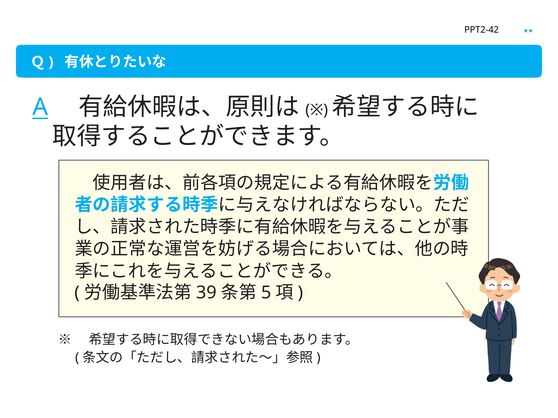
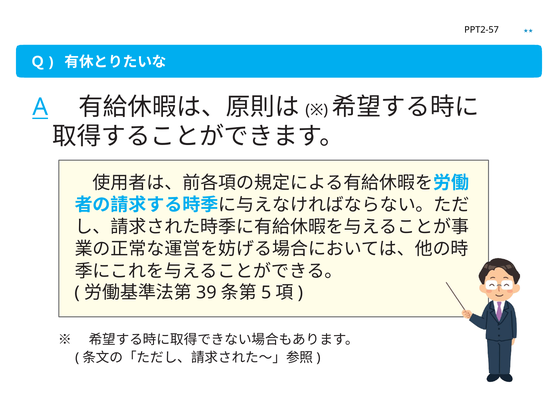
PPT2-42: PPT2-42 -> PPT2-57
